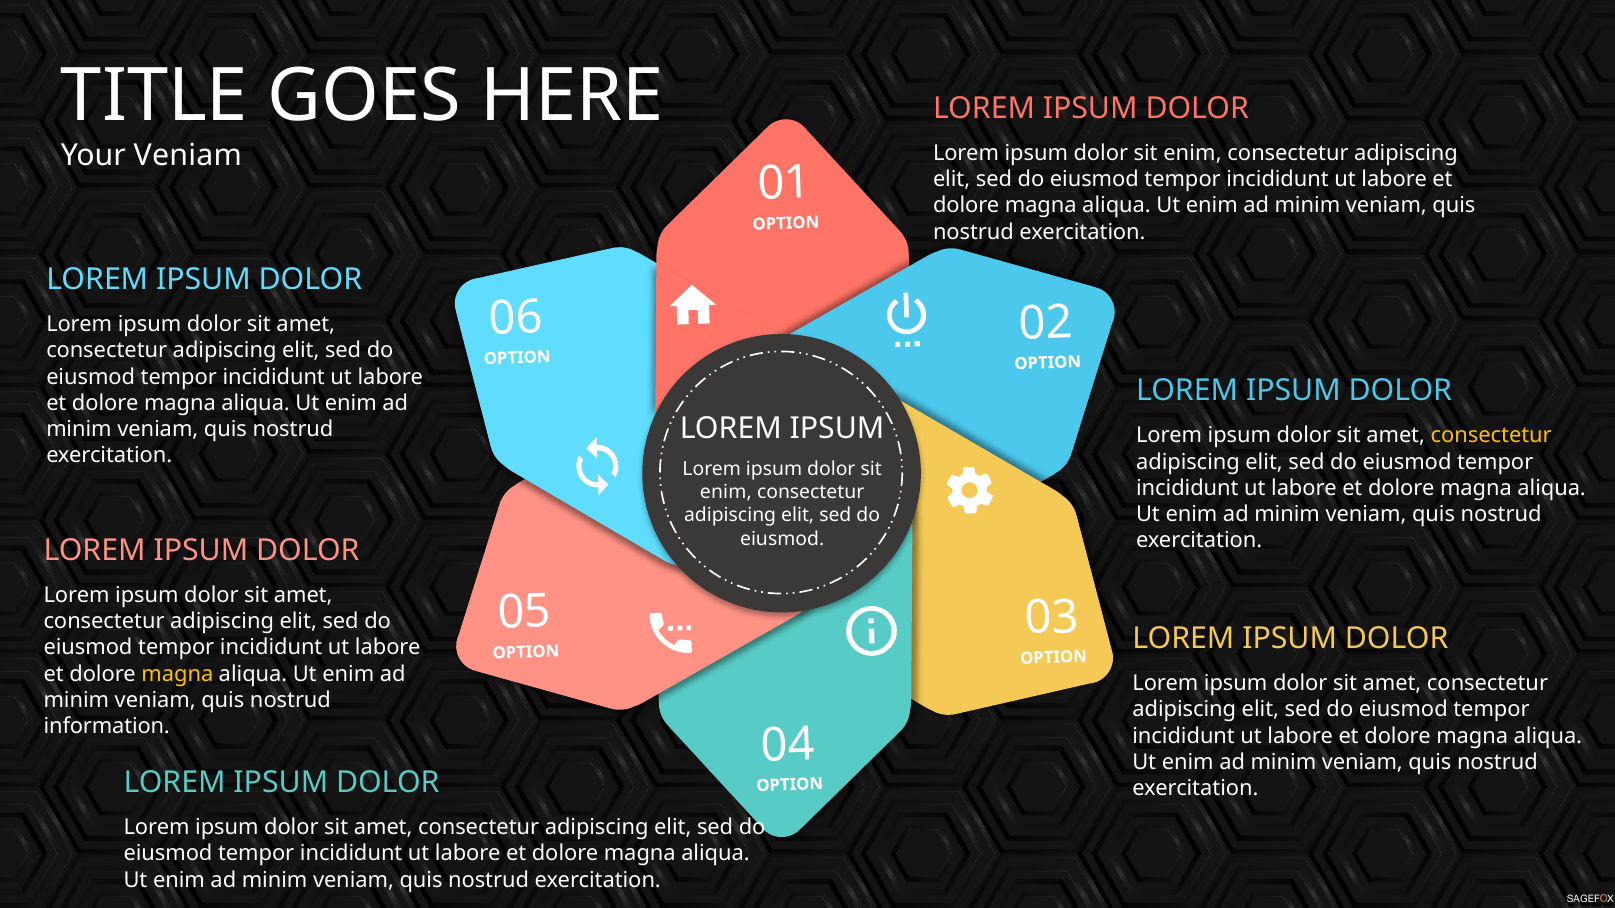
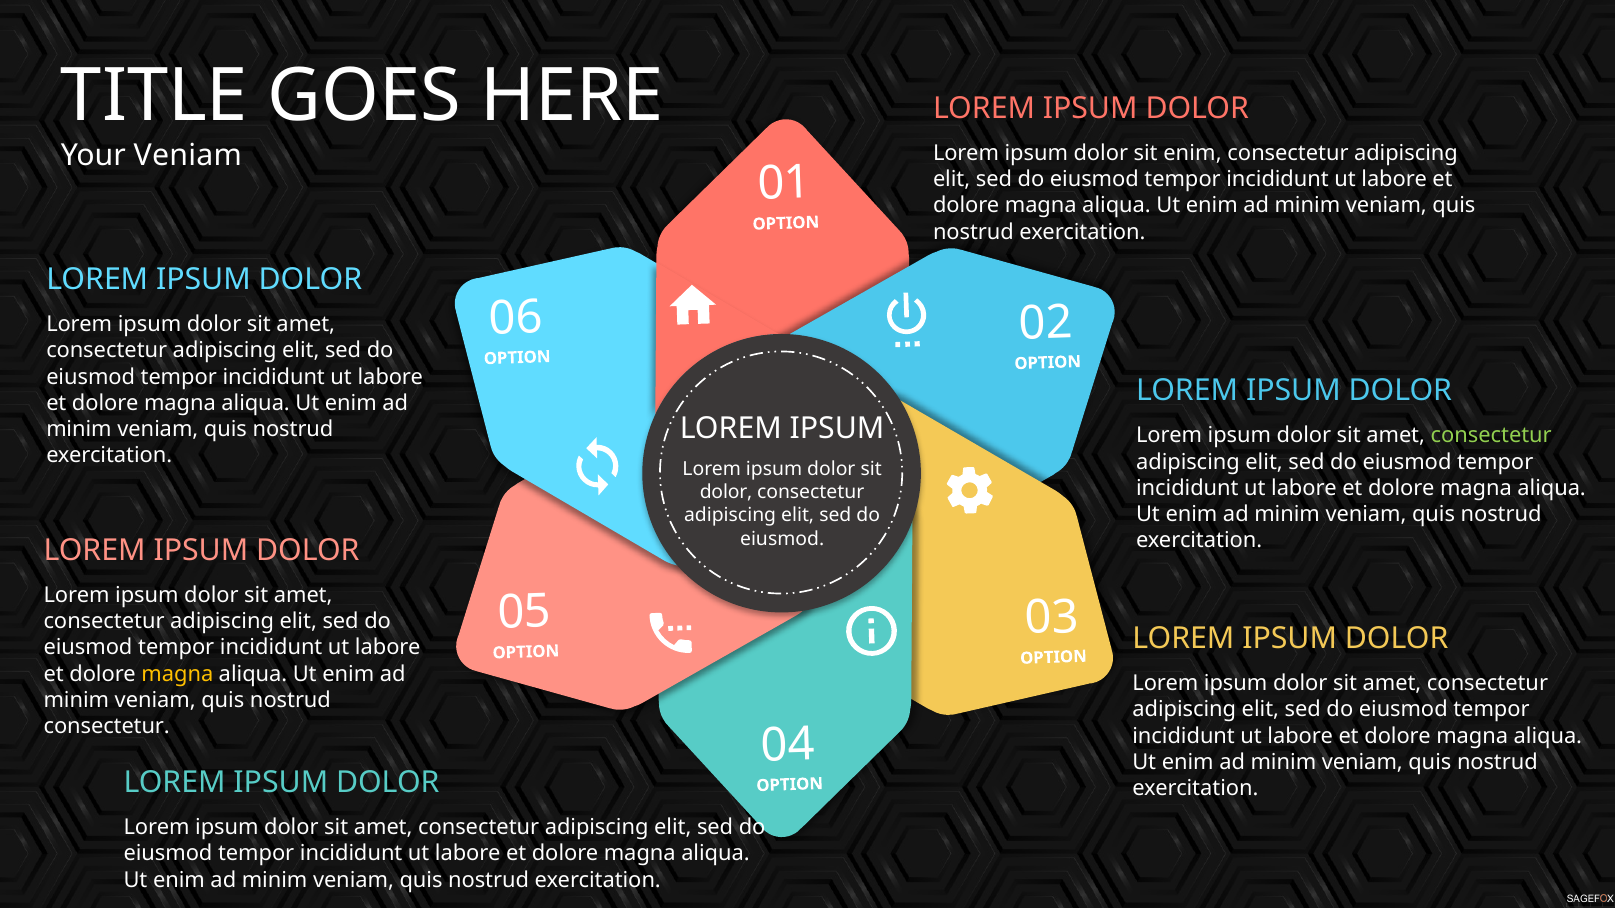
consectetur at (1491, 436) colour: yellow -> light green
enim at (726, 492): enim -> dolor
information at (107, 727): information -> consectetur
